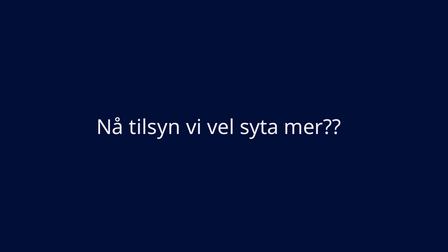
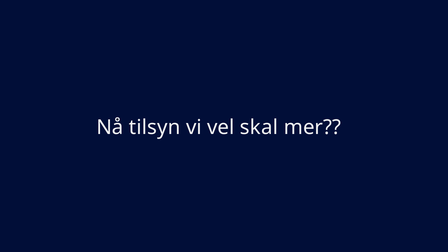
syta: syta -> skal
